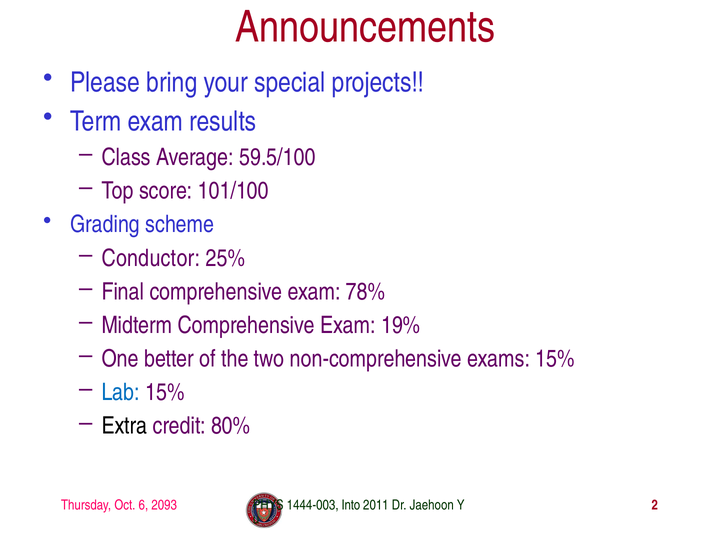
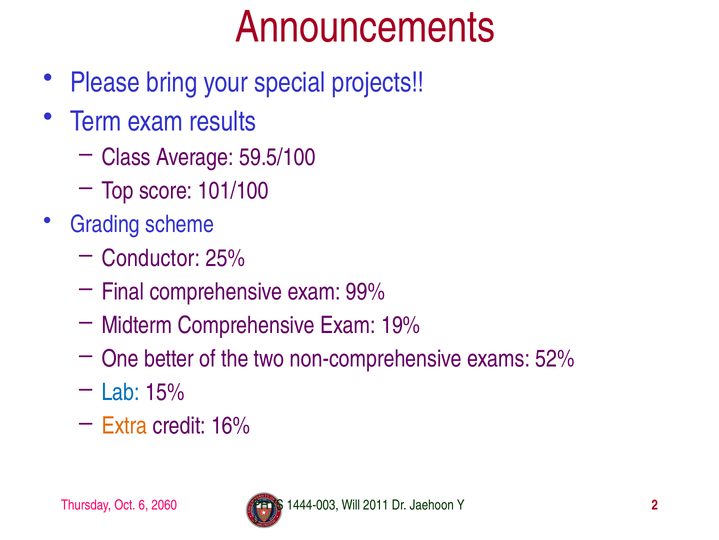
78%: 78% -> 99%
exams 15%: 15% -> 52%
Extra colour: black -> orange
80%: 80% -> 16%
2093: 2093 -> 2060
Into: Into -> Will
